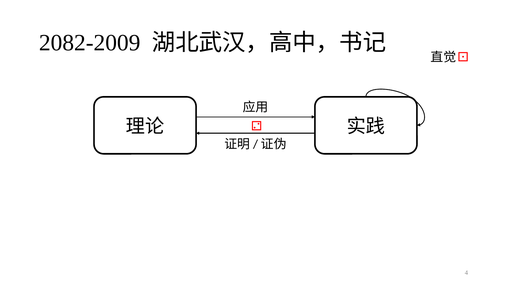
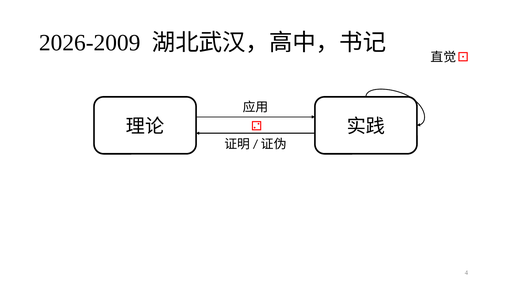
2082-2009: 2082-2009 -> 2026-2009
